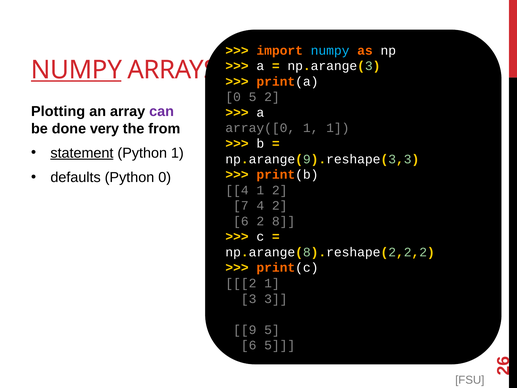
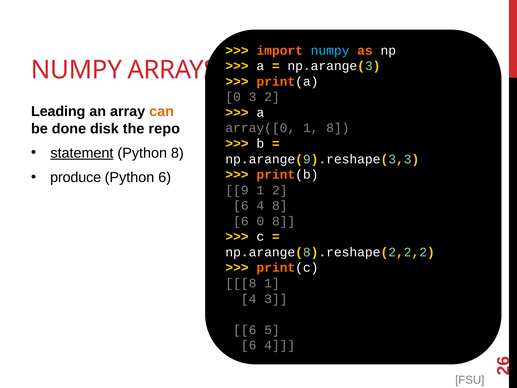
NUMPY at (76, 70) underline: present -> none
0 5: 5 -> 3
Plotting: Plotting -> Leading
can colour: purple -> orange
very: very -> disk
from: from -> repo
1 1: 1 -> 8
Python 1: 1 -> 8
defaults: defaults -> produce
Python 0: 0 -> 6
4 at (237, 190): 4 -> 9
7 at (241, 206): 7 -> 6
4 2: 2 -> 8
6 2: 2 -> 0
2 at (241, 283): 2 -> 8
3 at (249, 299): 3 -> 4
9 at (245, 330): 9 -> 6
5 at (280, 345): 5 -> 4
